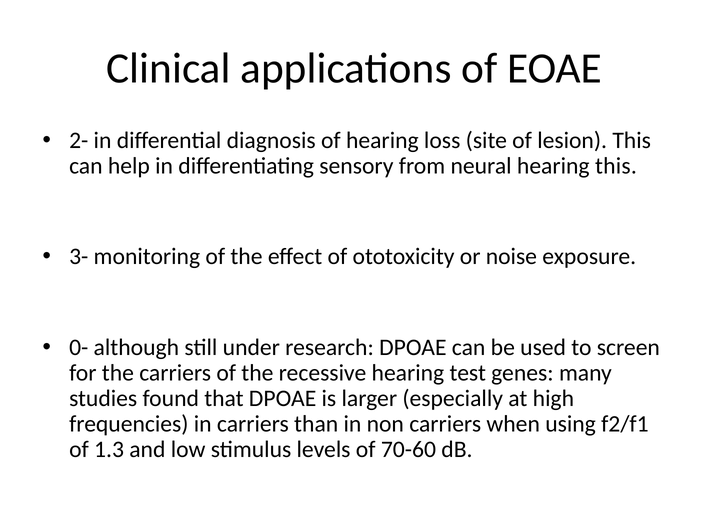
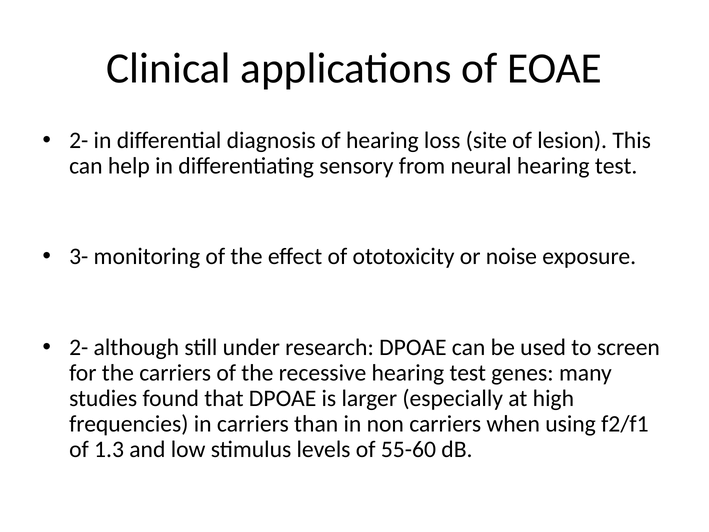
neural hearing this: this -> test
0- at (79, 347): 0- -> 2-
70-60: 70-60 -> 55-60
